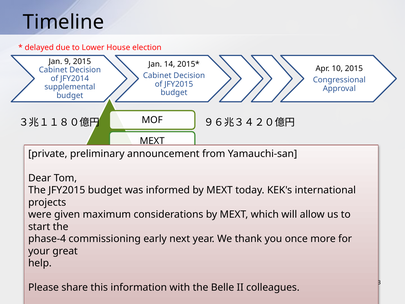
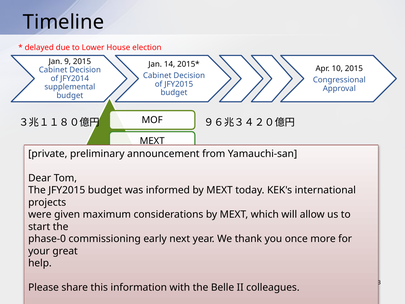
phase-4: phase-4 -> phase-0
